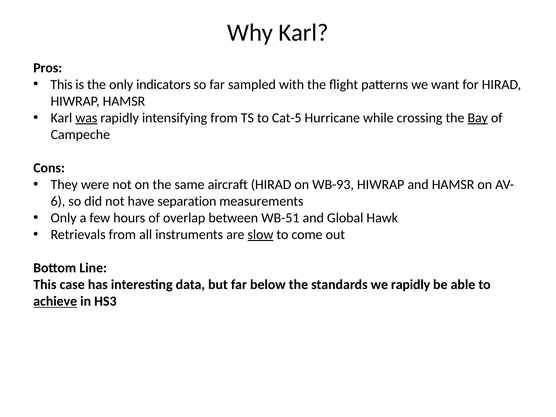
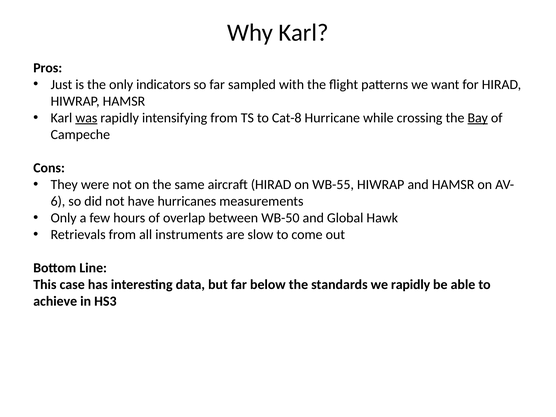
This at (62, 84): This -> Just
Cat-5: Cat-5 -> Cat-8
WB-93: WB-93 -> WB-55
separation: separation -> hurricanes
WB-51: WB-51 -> WB-50
slow underline: present -> none
achieve underline: present -> none
